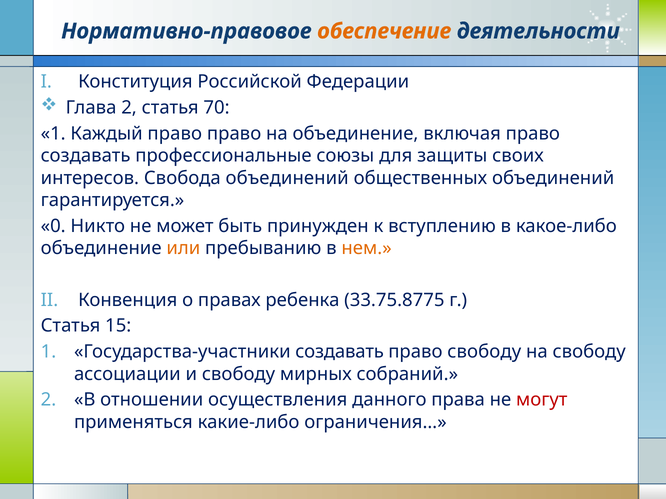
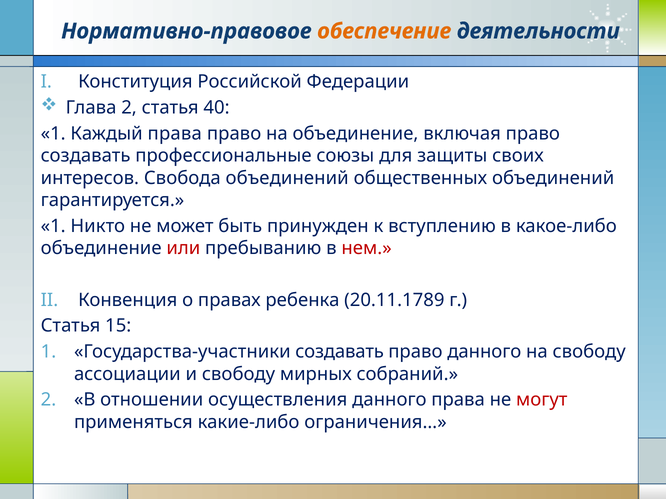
70: 70 -> 40
Каждый право: право -> права
0 at (53, 226): 0 -> 1
или colour: orange -> red
нем colour: orange -> red
33.75.8775: 33.75.8775 -> 20.11.1789
право свободу: свободу -> данного
